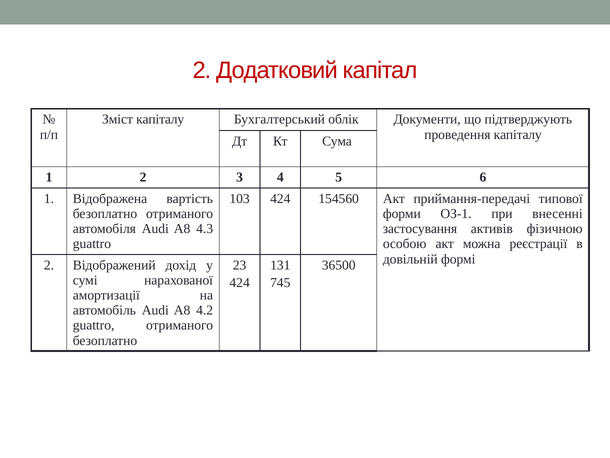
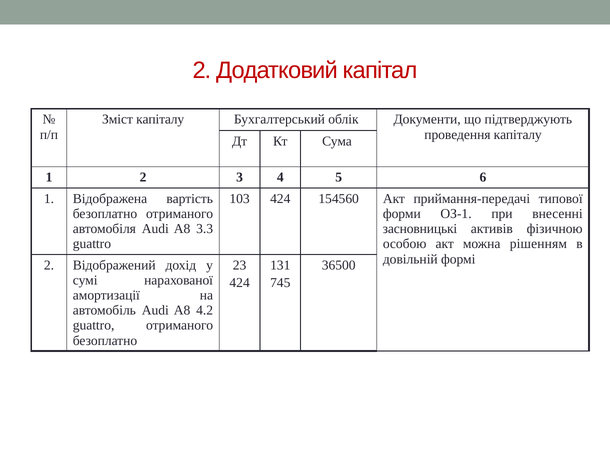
4.3: 4.3 -> 3.3
застосування: застосування -> засновницькі
реєстрації: реєстрації -> рішенням
